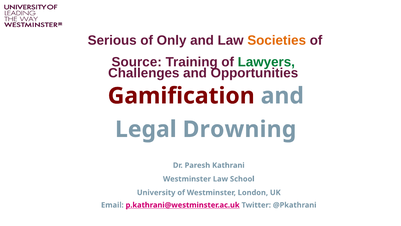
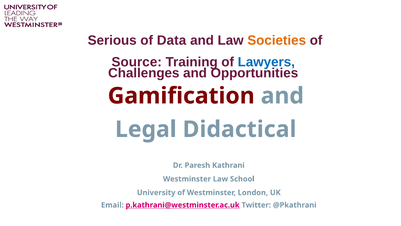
Only: Only -> Data
Lawyers colour: green -> blue
Drowning: Drowning -> Didactical
